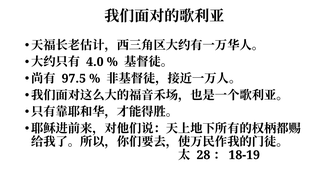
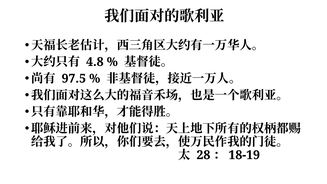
4.0: 4.0 -> 4.8
